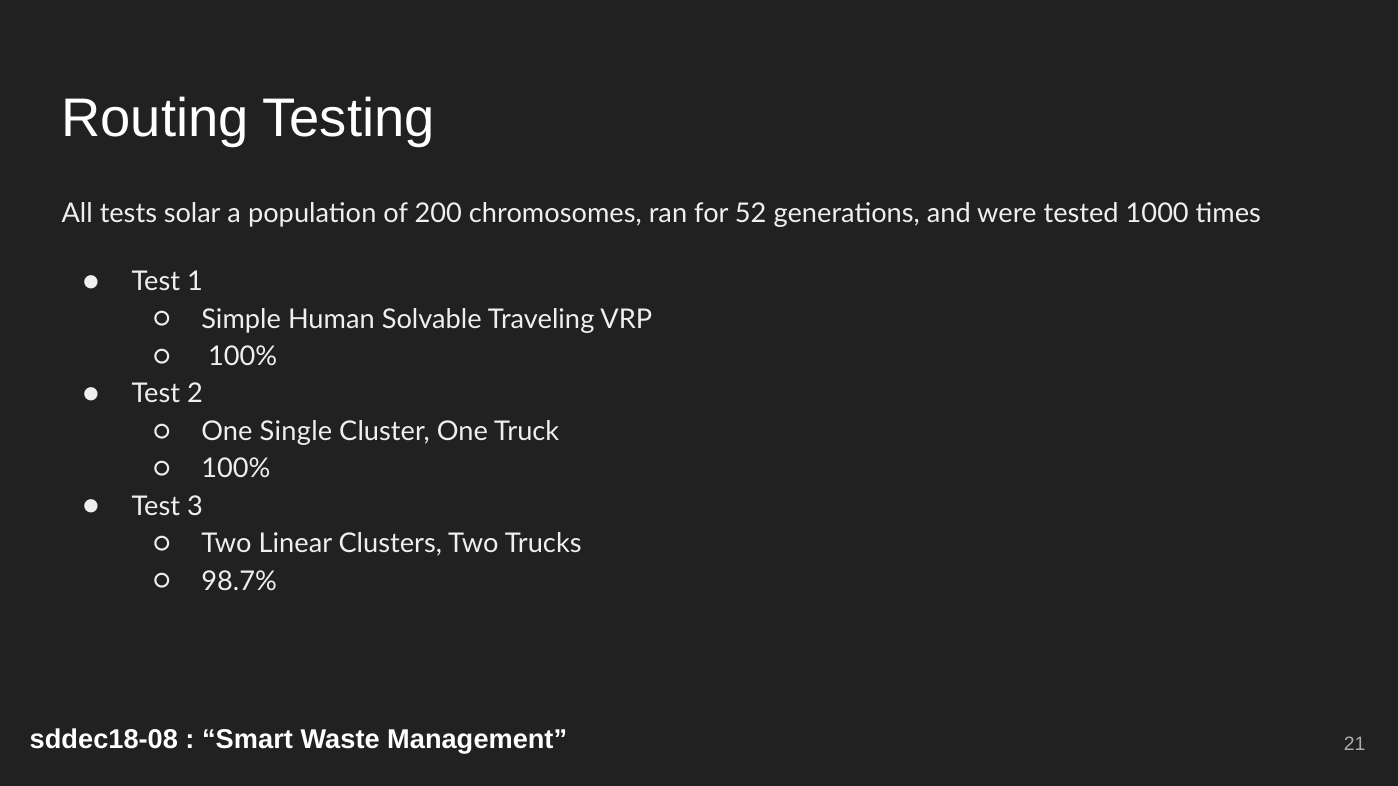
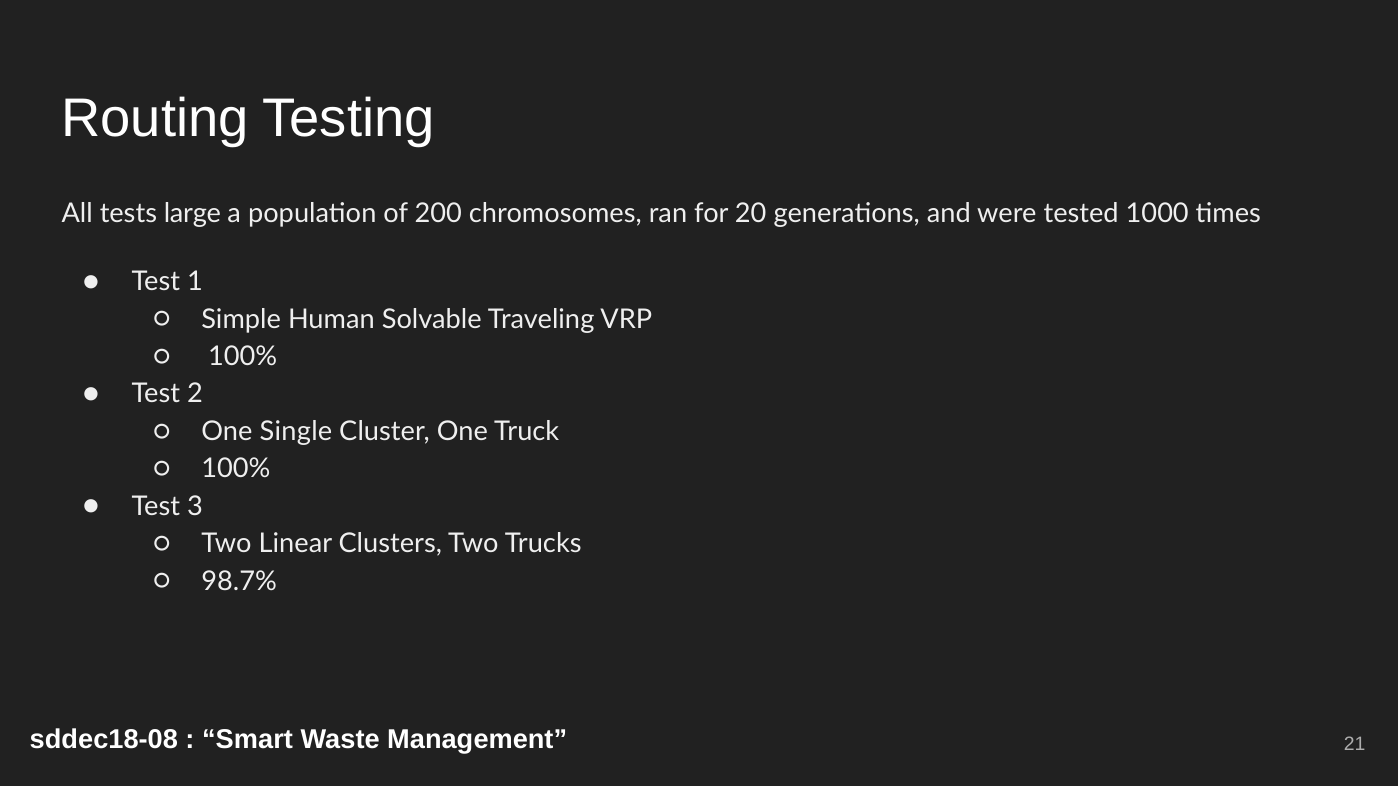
solar: solar -> large
52: 52 -> 20
